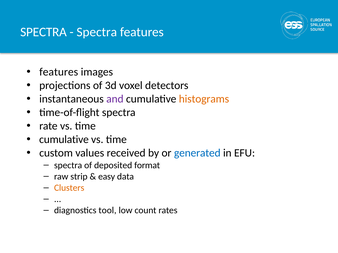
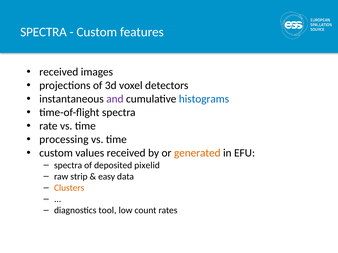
Spectra at (97, 32): Spectra -> Custom
features at (59, 72): features -> received
histograms colour: orange -> blue
cumulative at (64, 140): cumulative -> processing
generated colour: blue -> orange
format: format -> pixelid
